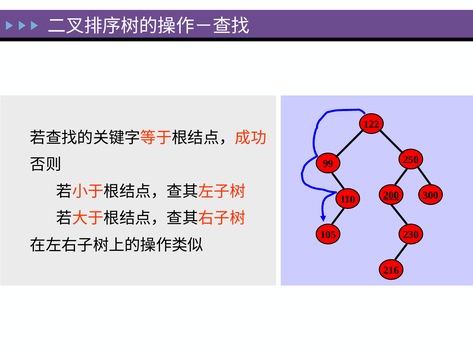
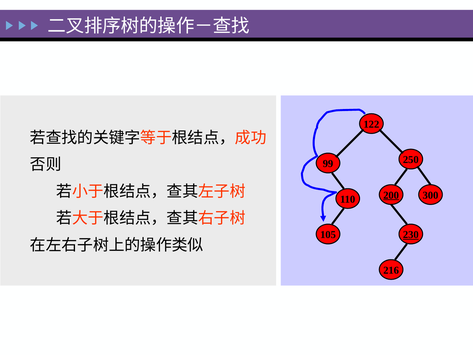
230 underline: none -> present
